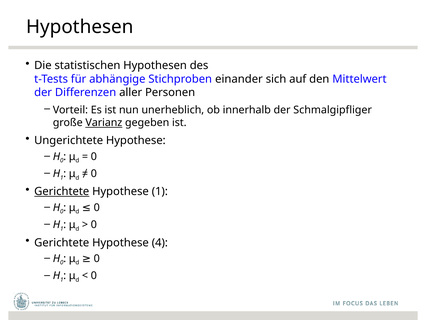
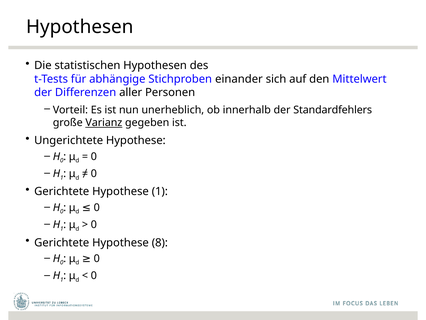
Schmalgipfliger: Schmalgipfliger -> Standardfehlers
Gerichtete at (62, 191) underline: present -> none
4: 4 -> 8
